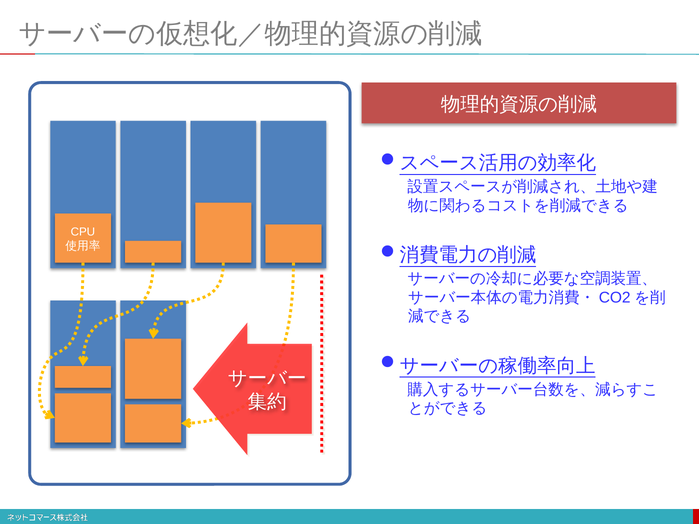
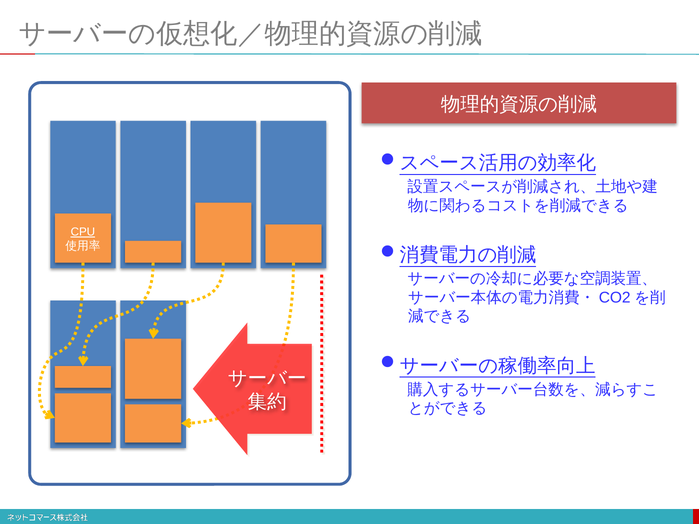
CPU underline: none -> present
